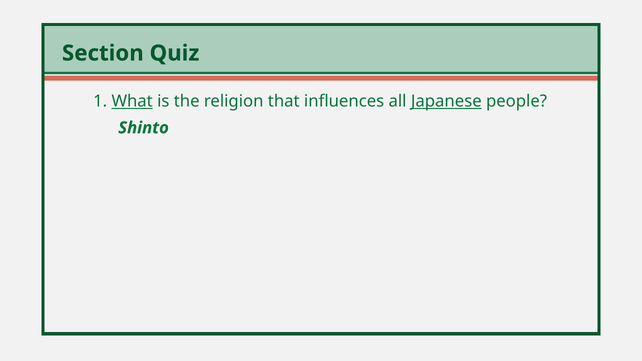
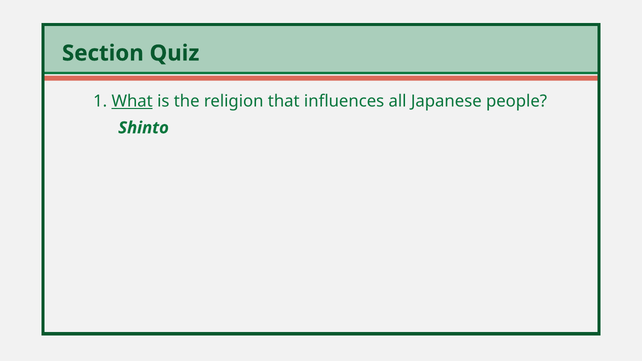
Japanese underline: present -> none
